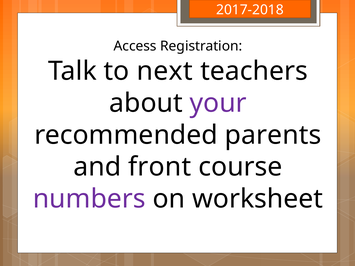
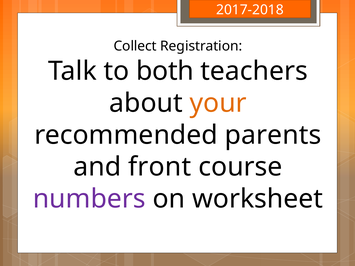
Access: Access -> Collect
next: next -> both
your colour: purple -> orange
